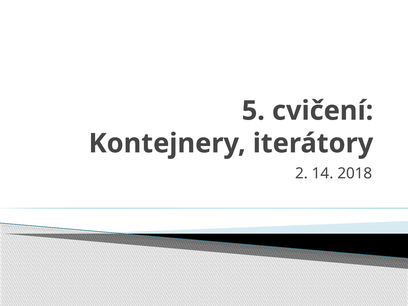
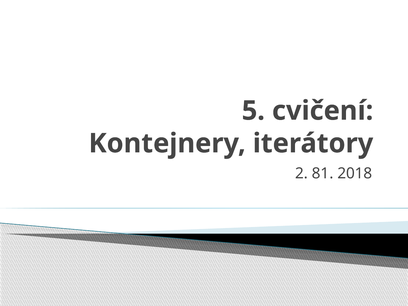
14: 14 -> 81
